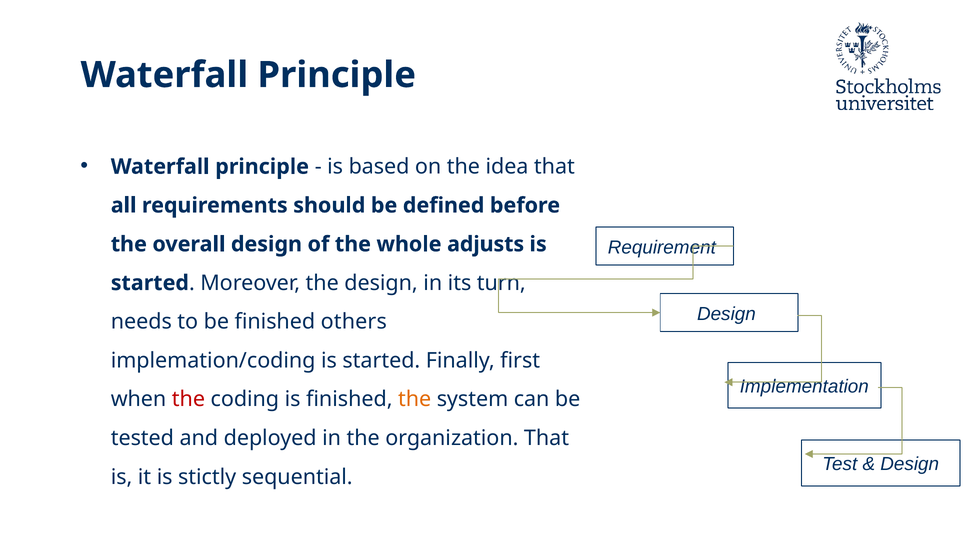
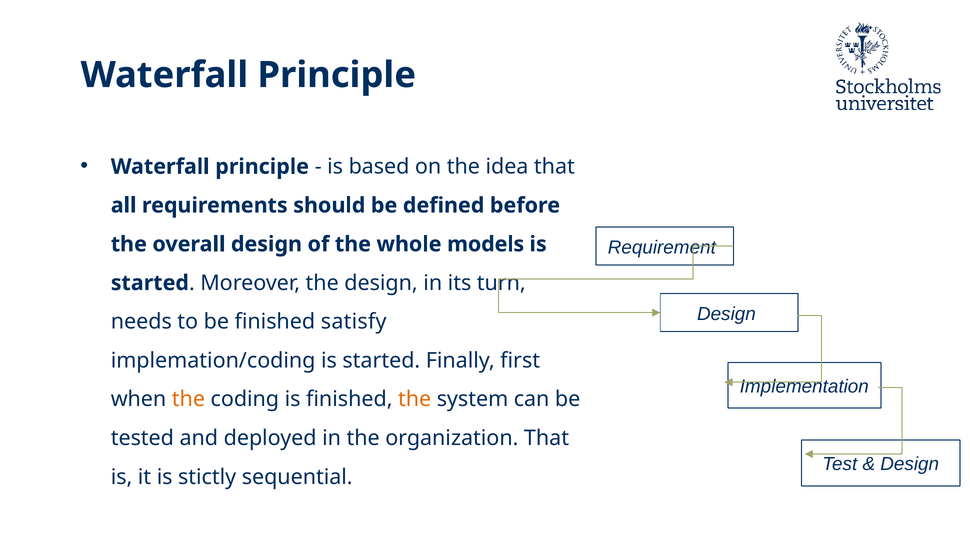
adjusts: adjusts -> models
others: others -> satisfy
the at (188, 399) colour: red -> orange
